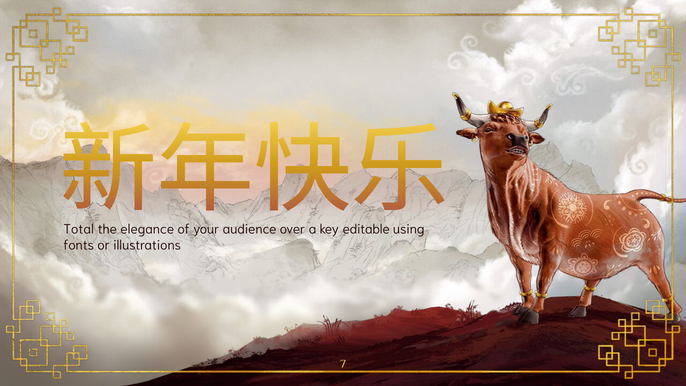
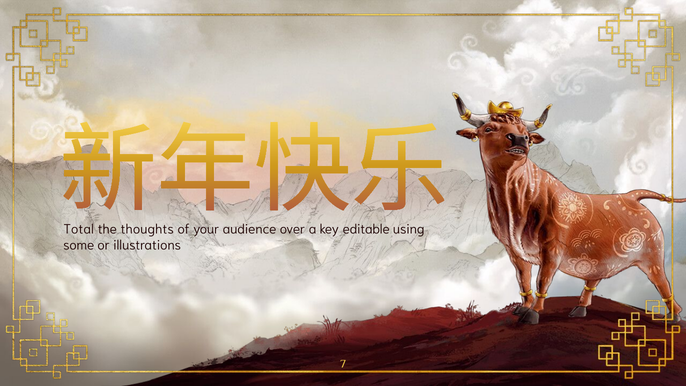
elegance: elegance -> thoughts
fonts: fonts -> some
